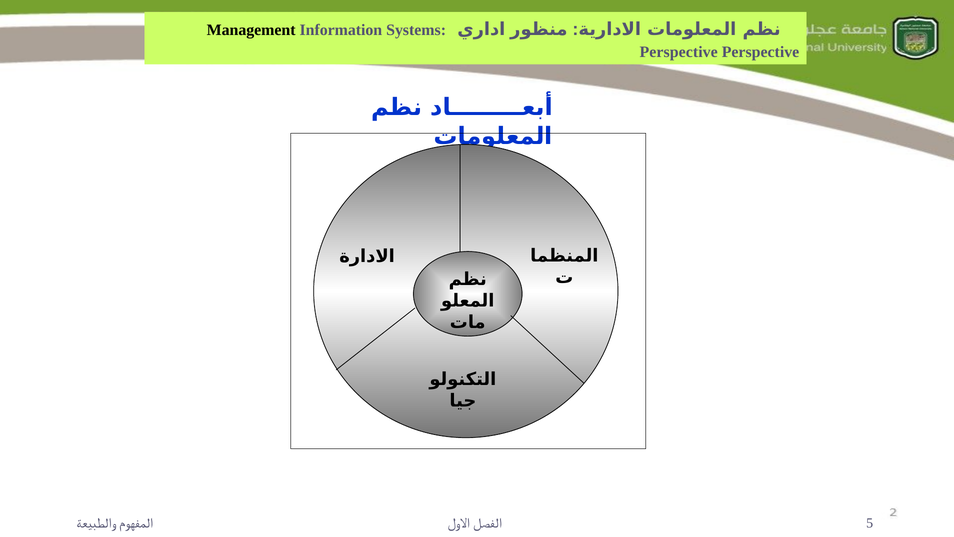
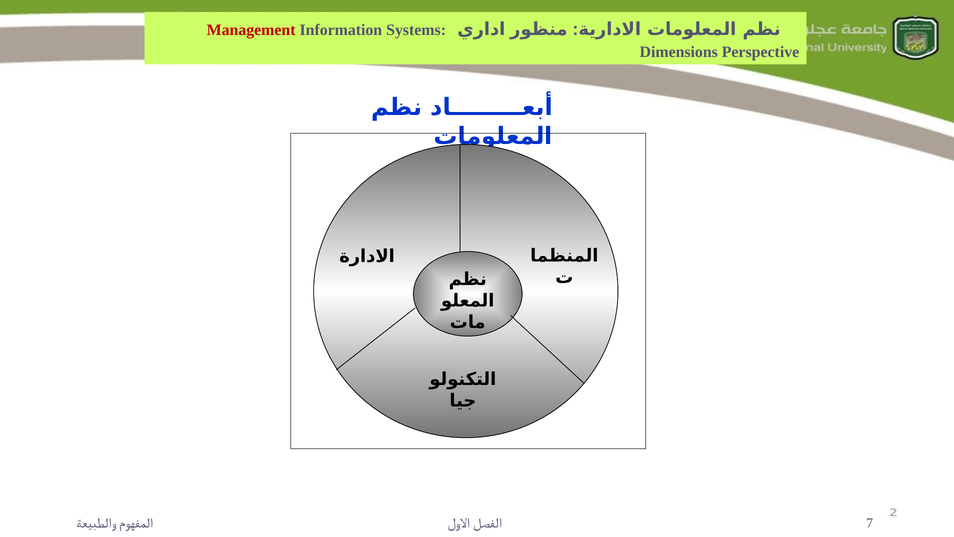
Management colour: black -> red
Perspective at (679, 52): Perspective -> Dimensions
5: 5 -> 7
